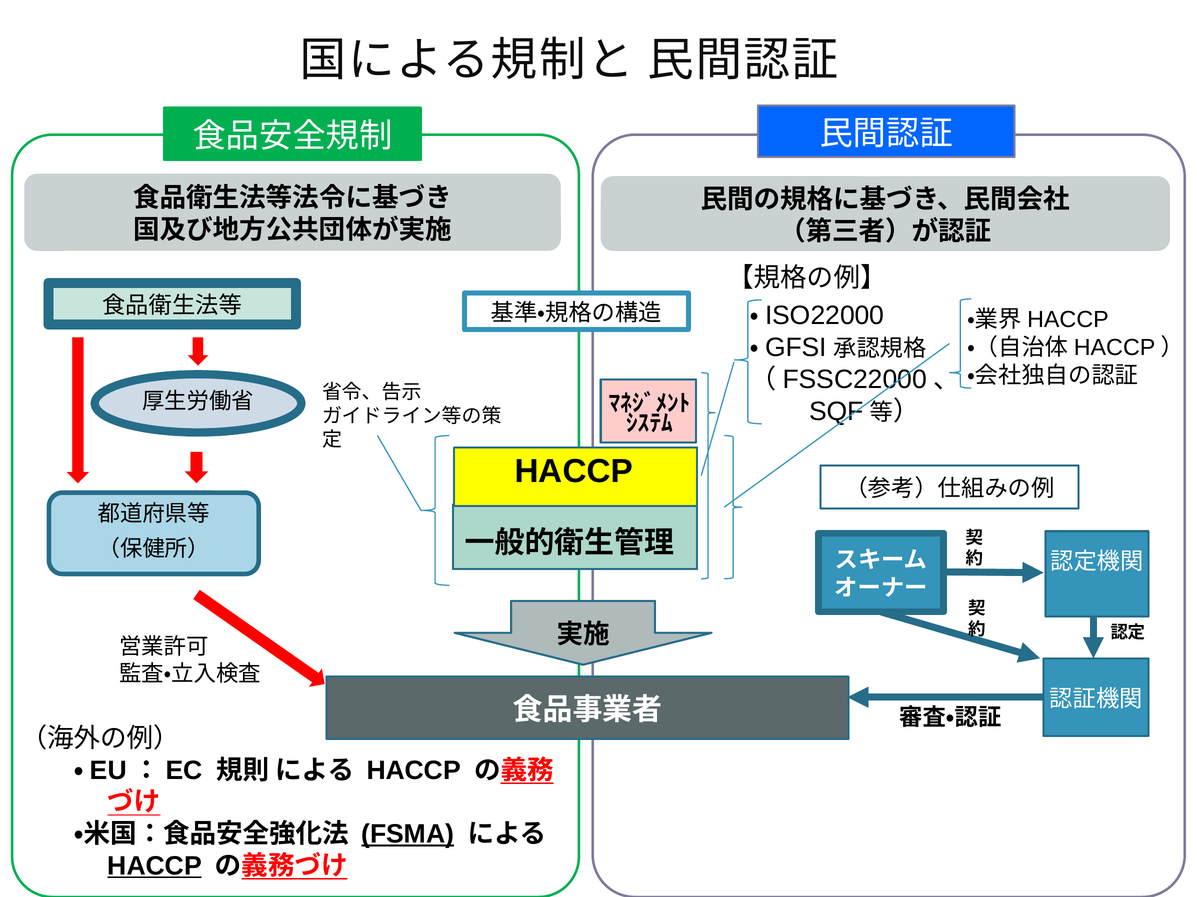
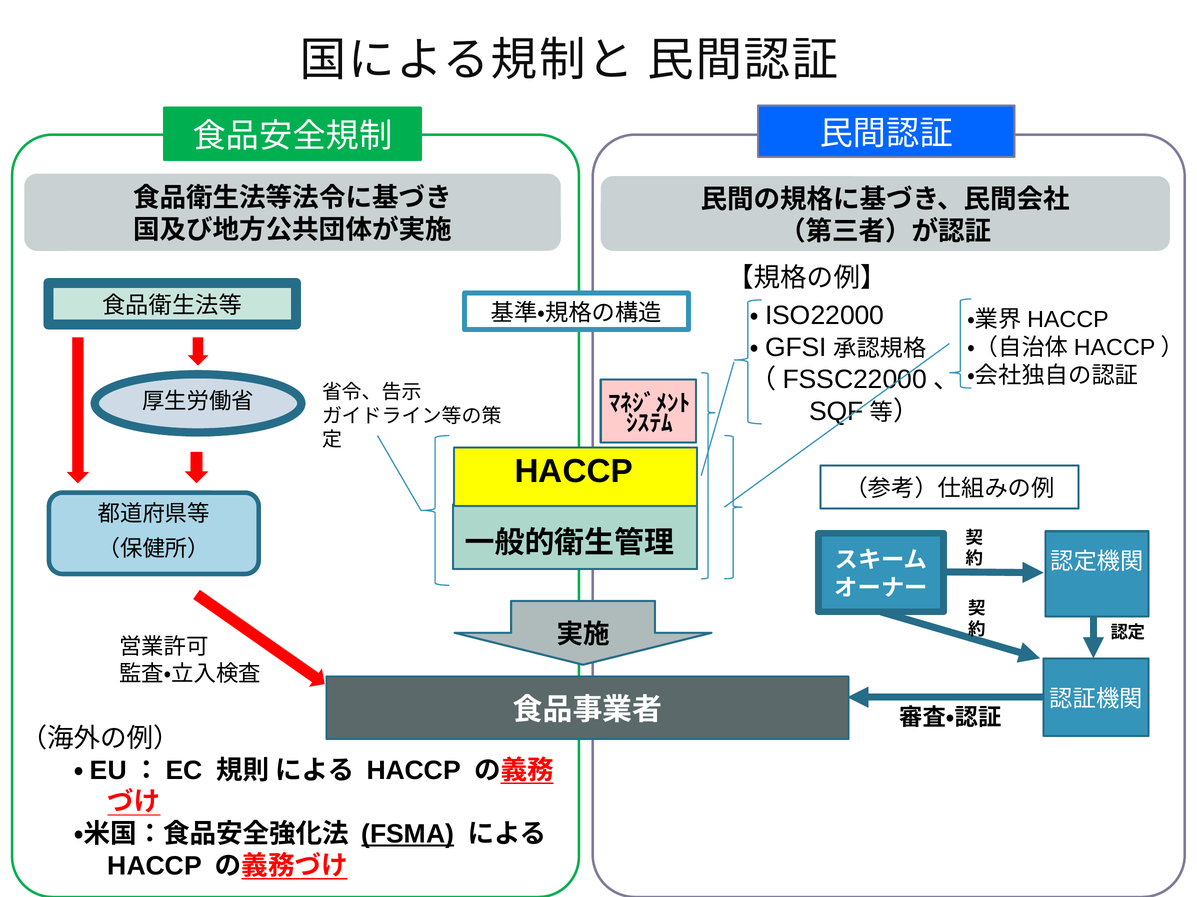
HACCP at (155, 867) underline: present -> none
